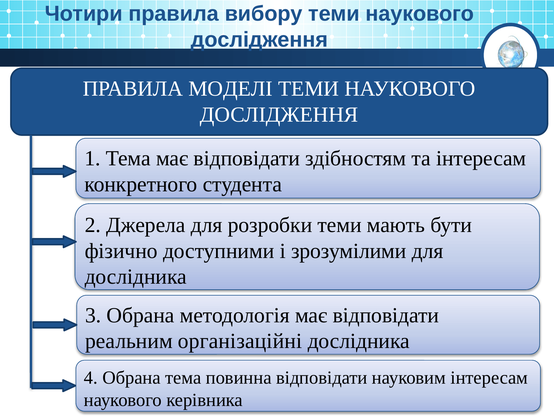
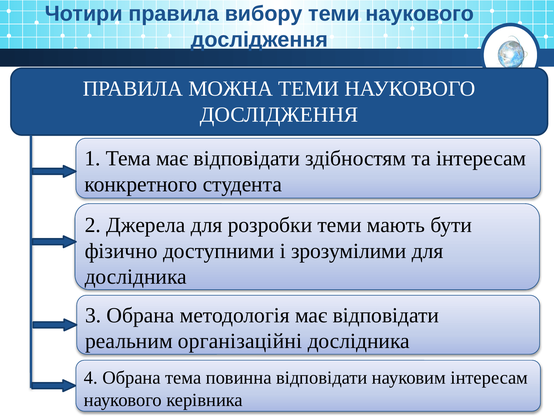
МОДЕЛІ: МОДЕЛІ -> МОЖНА
